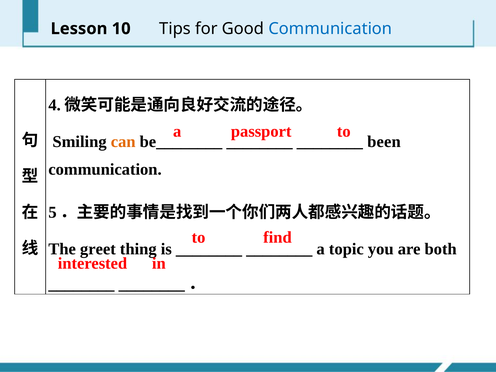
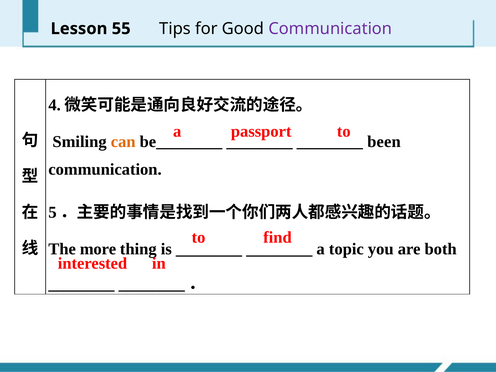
10: 10 -> 55
Communication at (330, 29) colour: blue -> purple
greet: greet -> more
